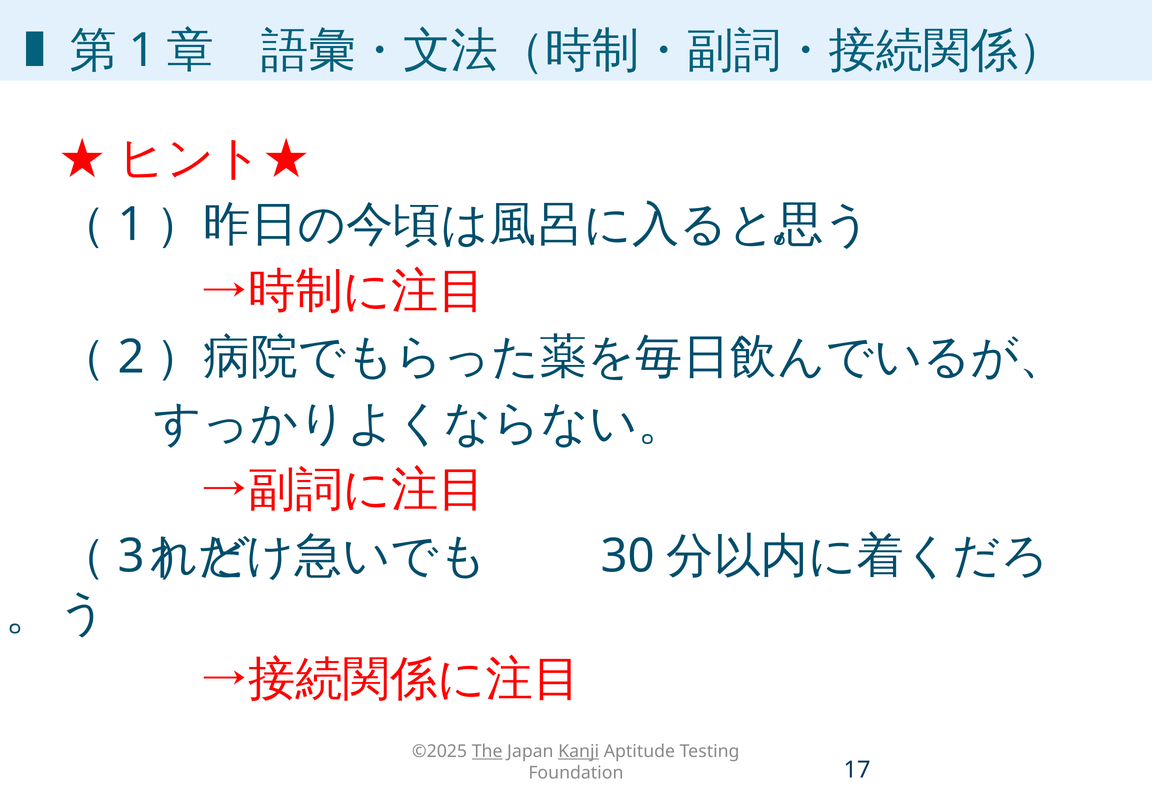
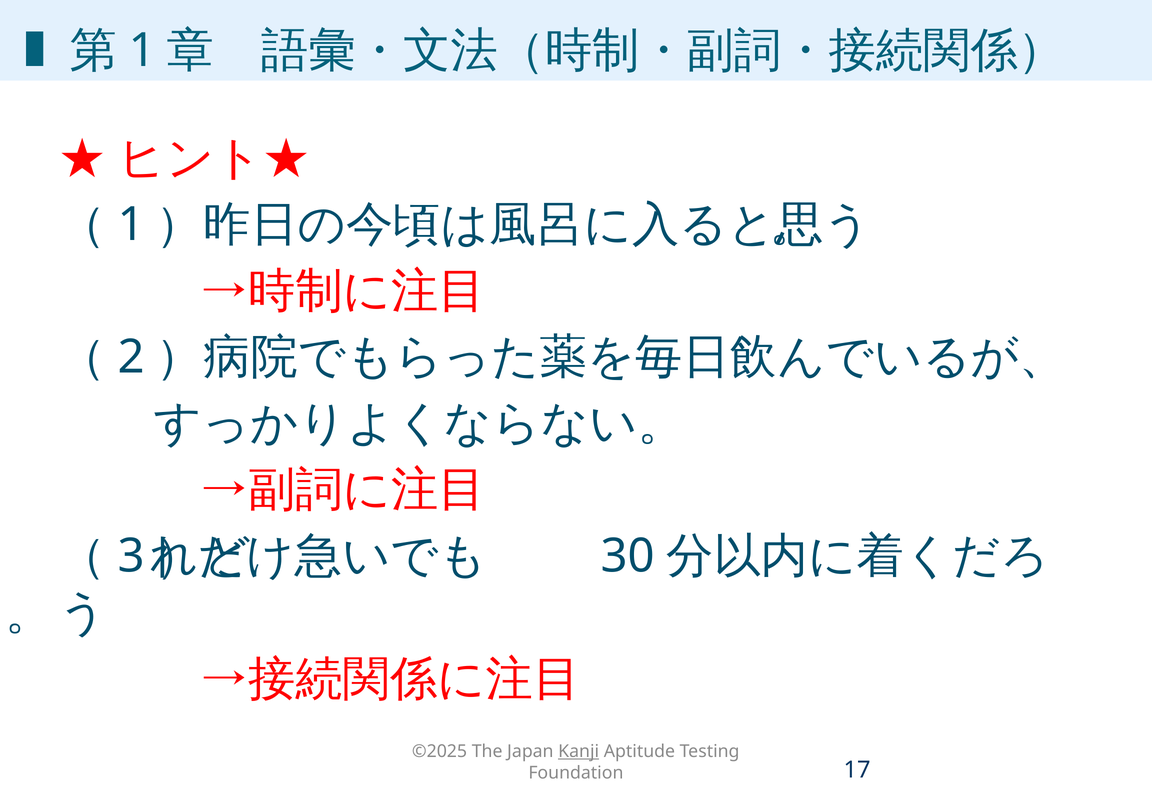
The underline: present -> none
